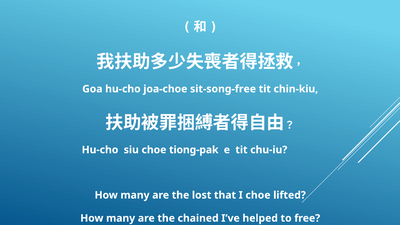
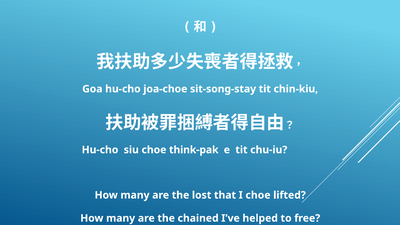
sit-song-free: sit-song-free -> sit-song-stay
tiong-pak: tiong-pak -> think-pak
